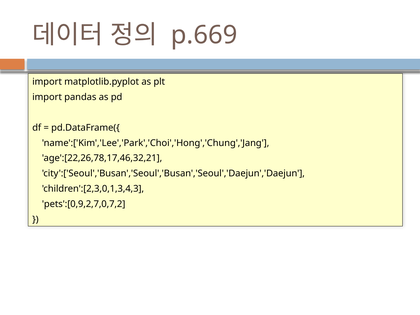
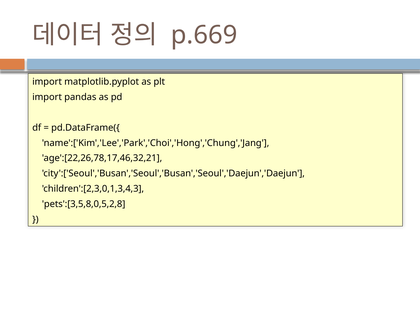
pets':[0,9,2,7,0,7,2: pets':[0,9,2,7,0,7,2 -> pets':[3,5,8,0,5,2,8
